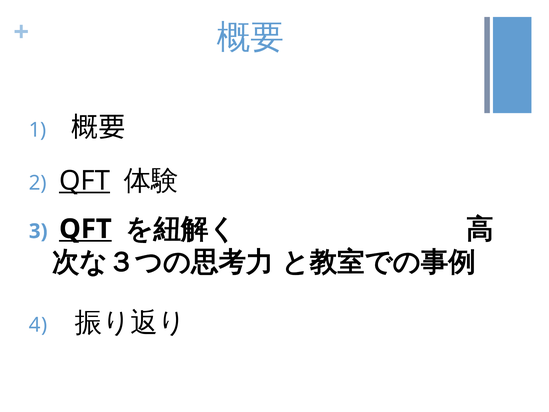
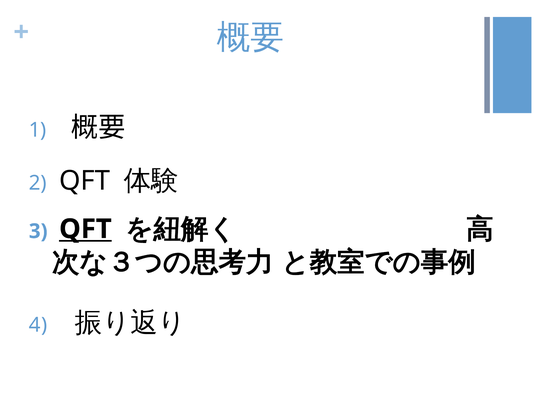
QFT at (85, 181) underline: present -> none
